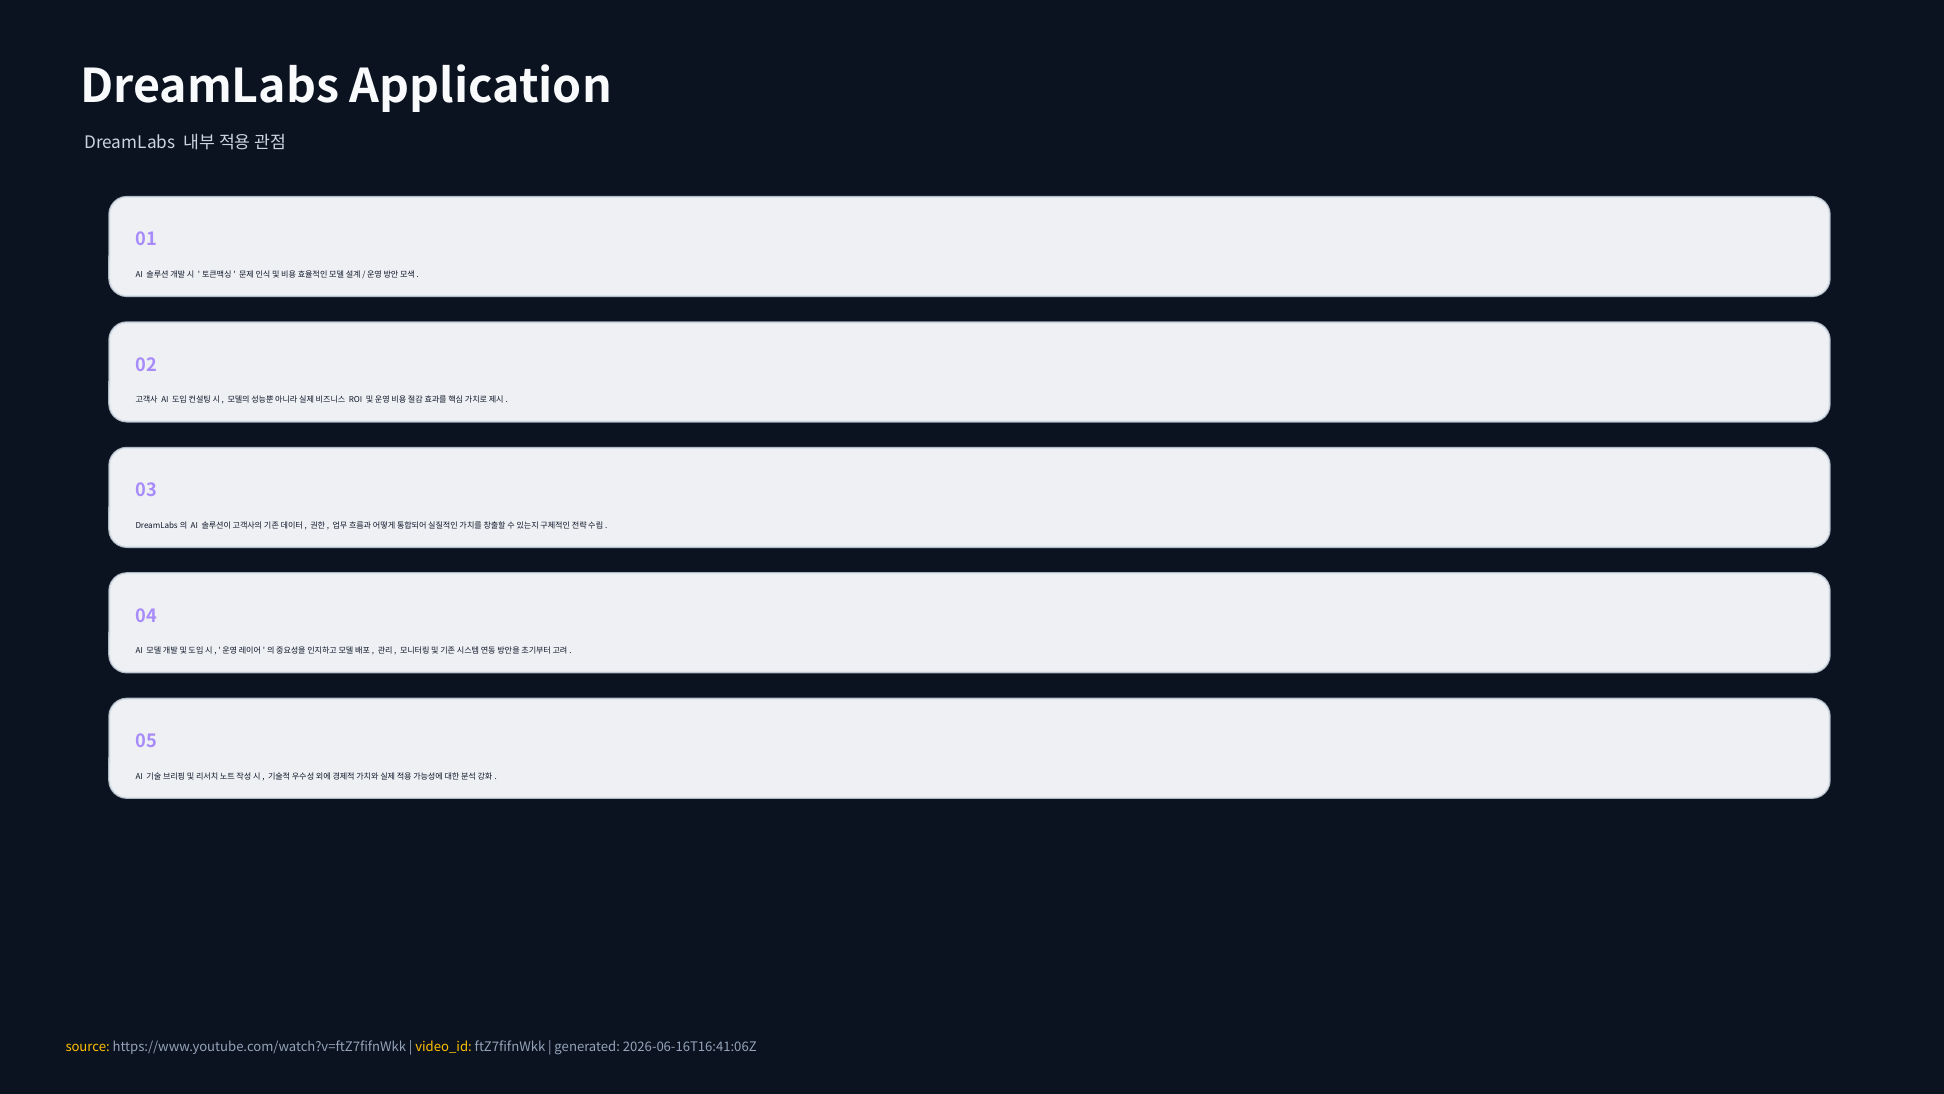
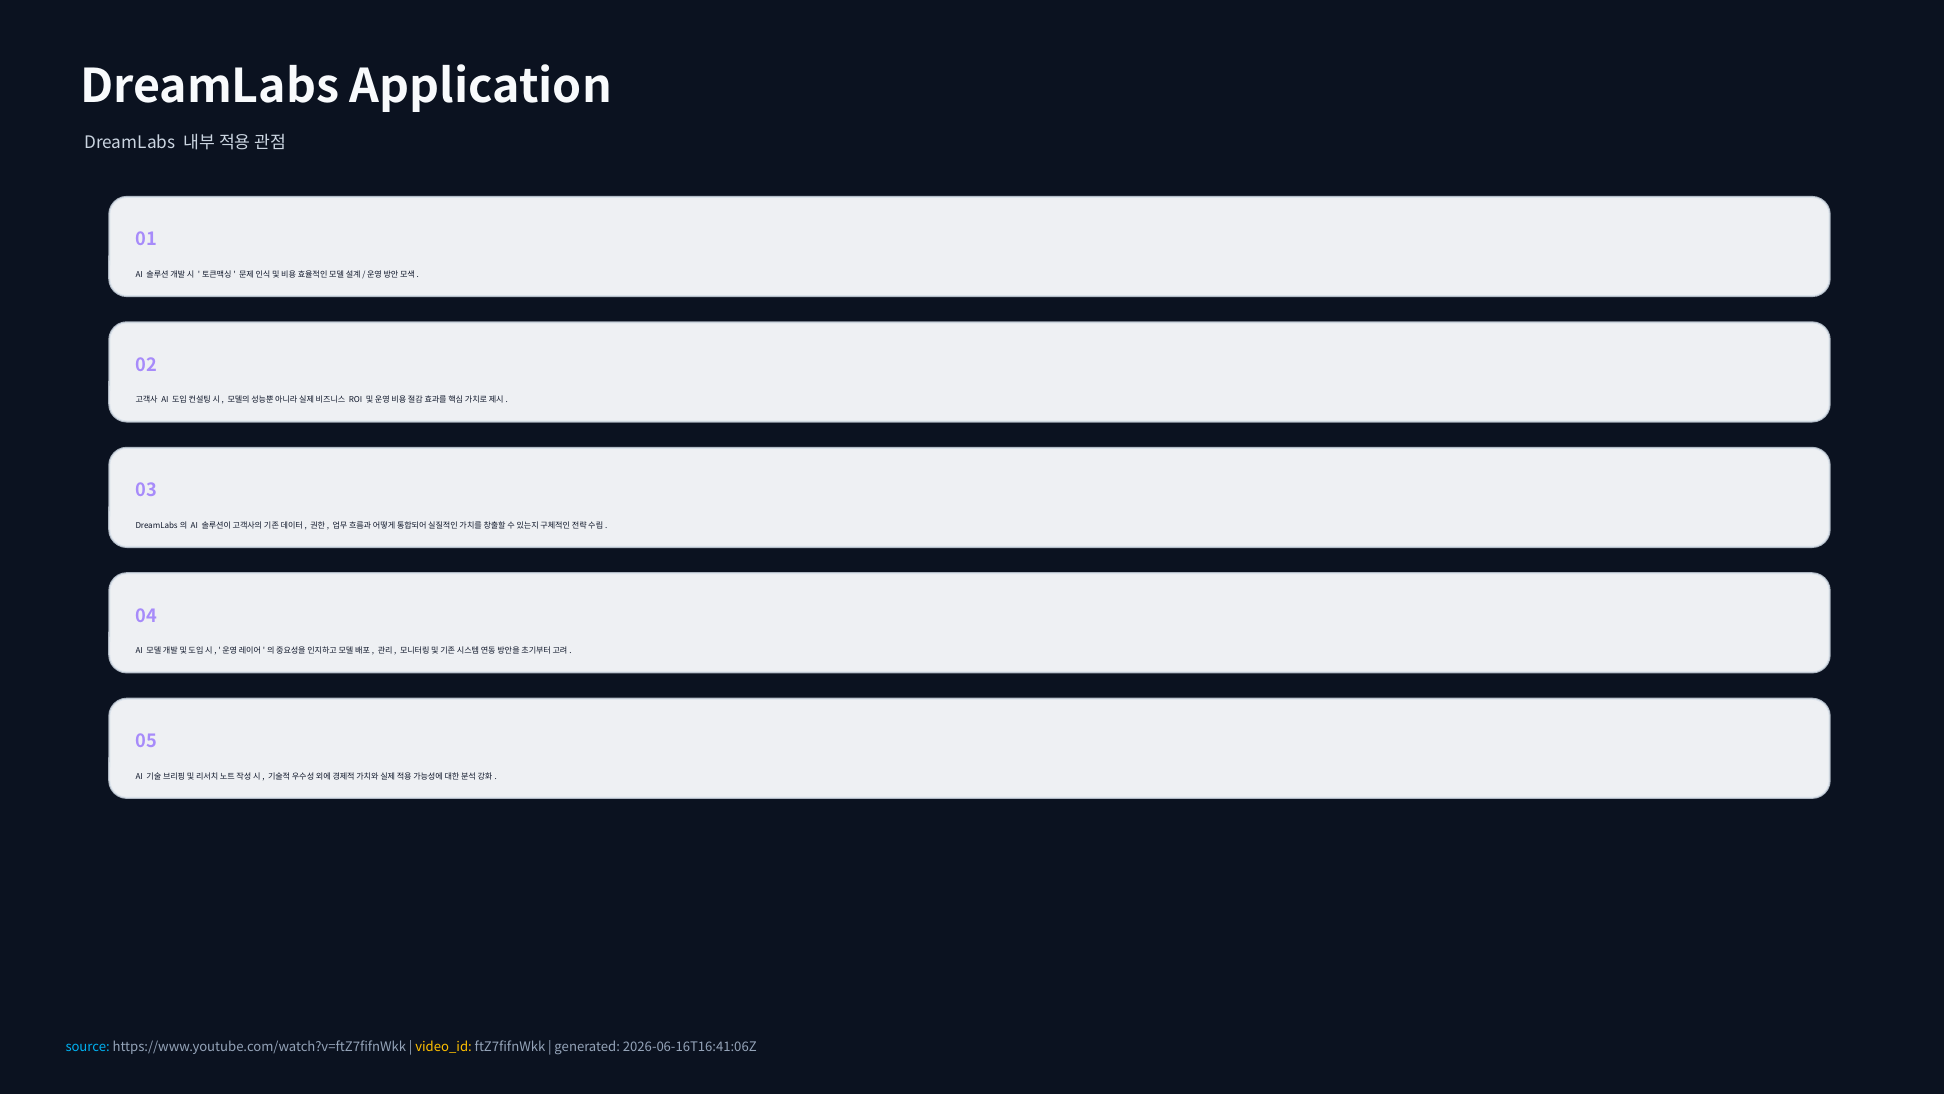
source colour: yellow -> light blue
